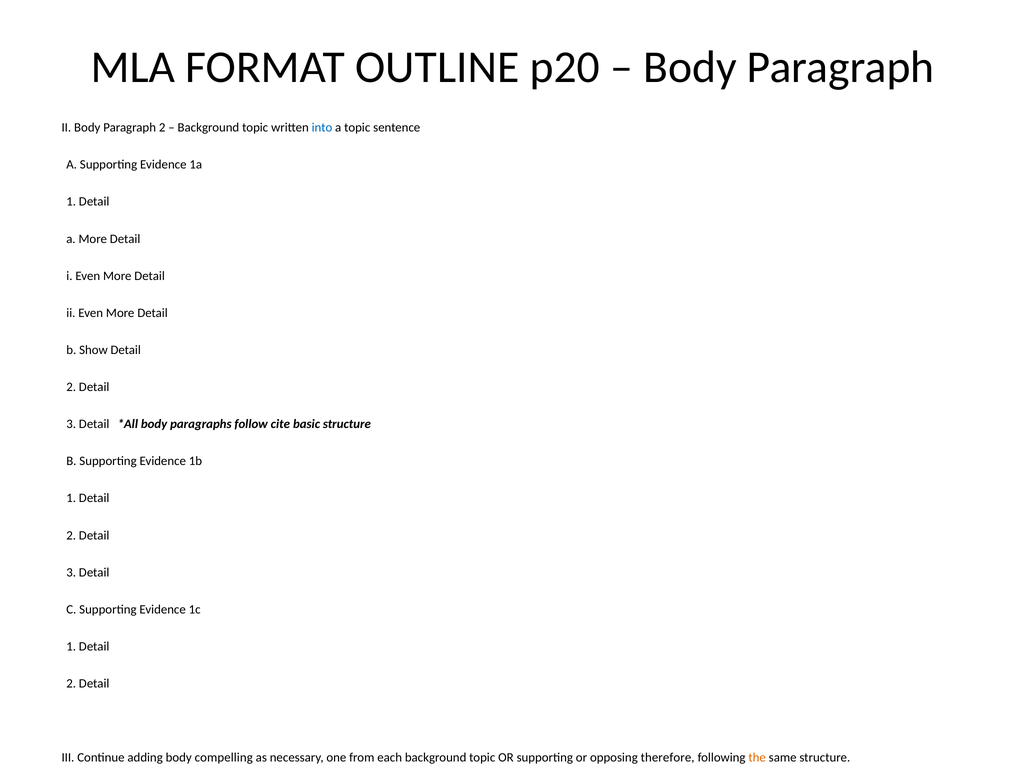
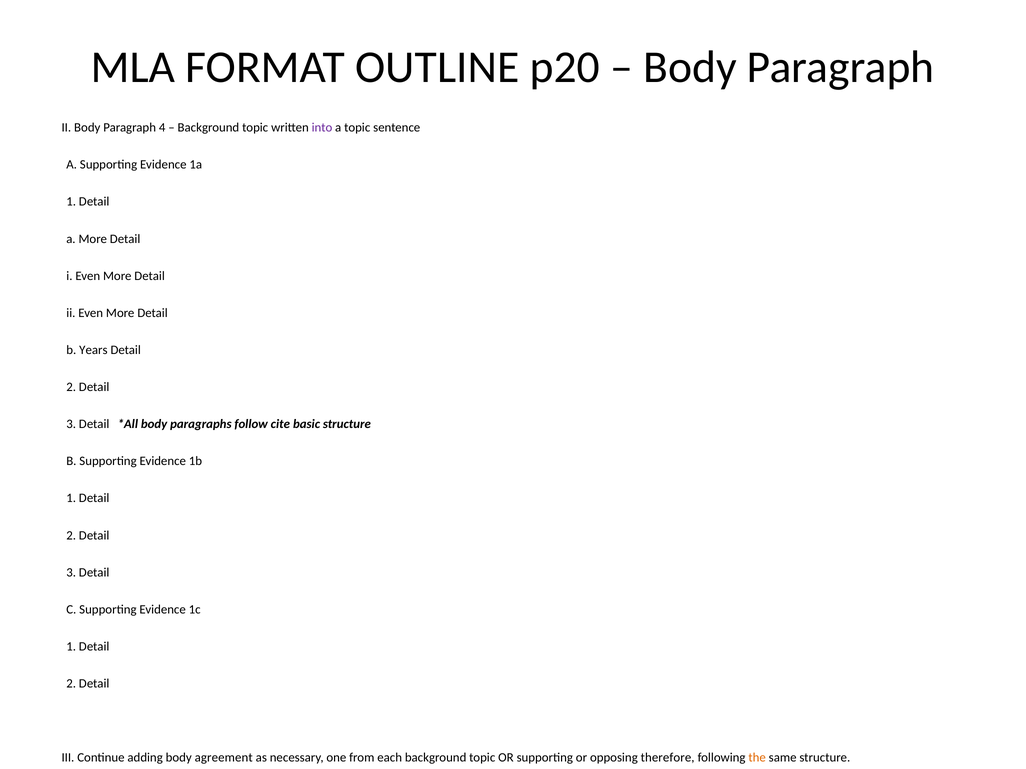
Paragraph 2: 2 -> 4
into colour: blue -> purple
Show: Show -> Years
compelling: compelling -> agreement
